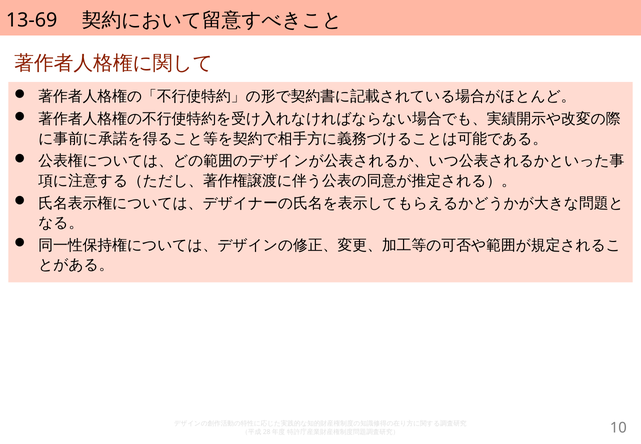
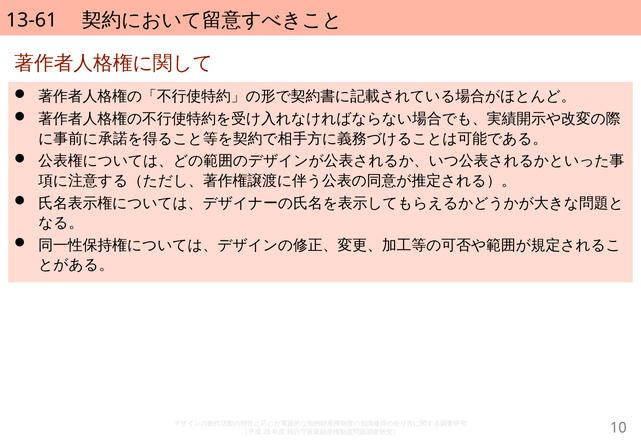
13-69: 13-69 -> 13-61
